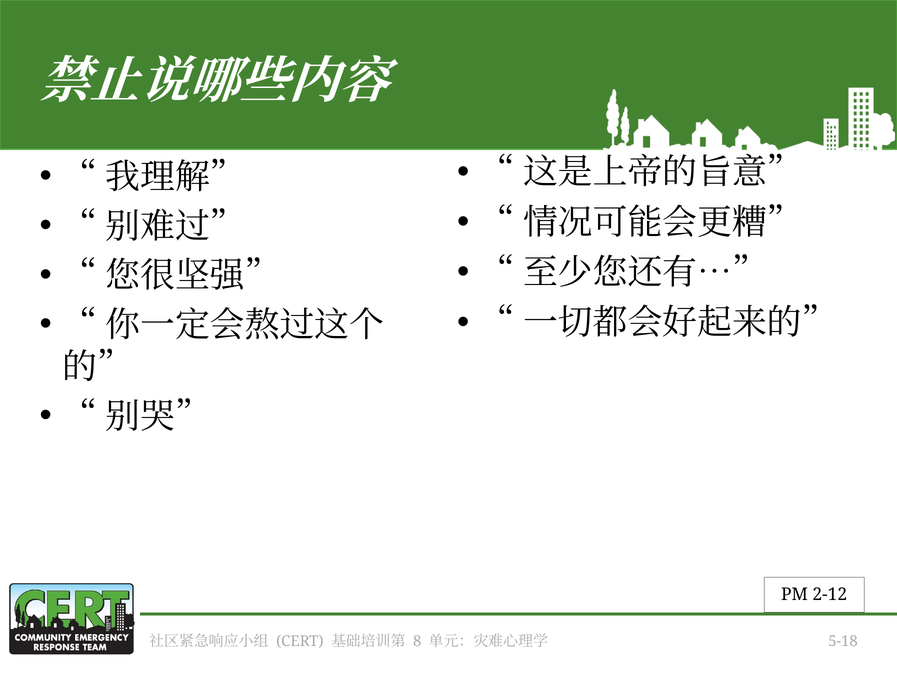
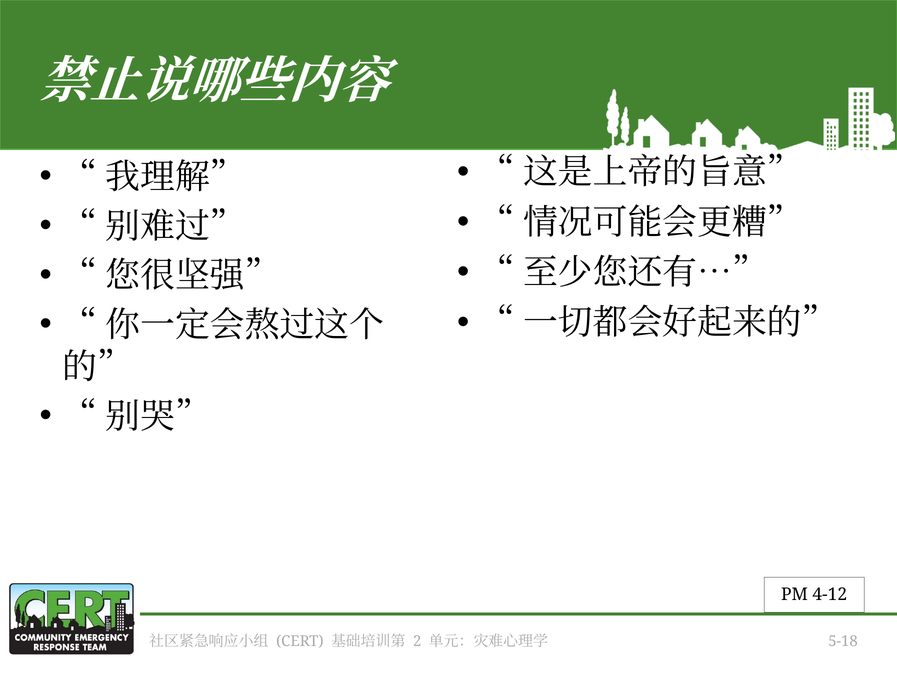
2-12: 2-12 -> 4-12
8: 8 -> 2
